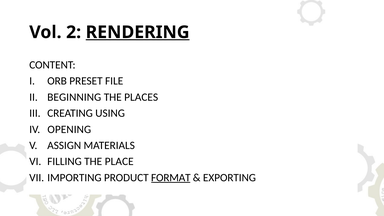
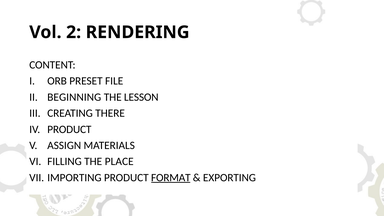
RENDERING underline: present -> none
PLACES: PLACES -> LESSON
USING: USING -> THERE
OPENING at (69, 129): OPENING -> PRODUCT
